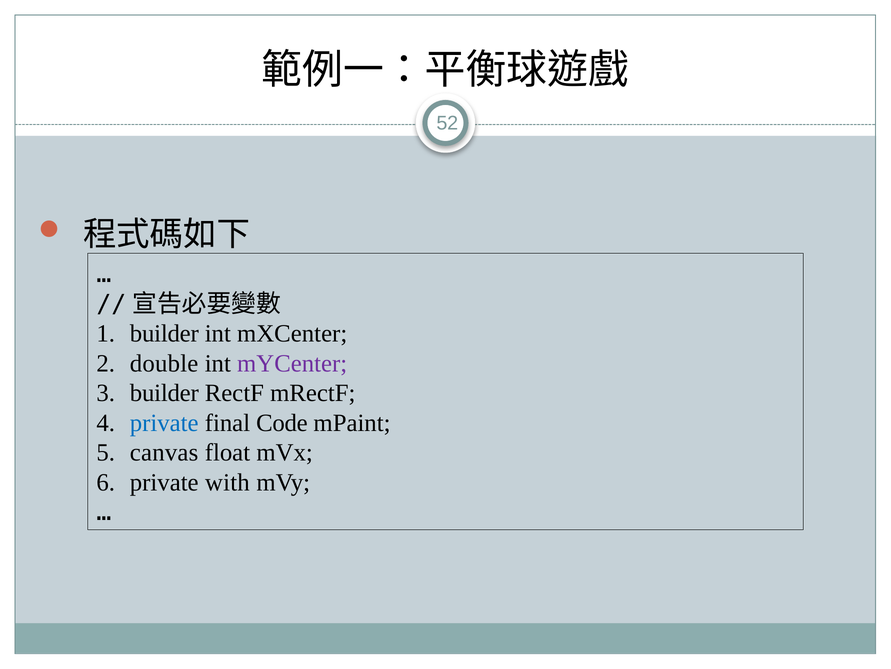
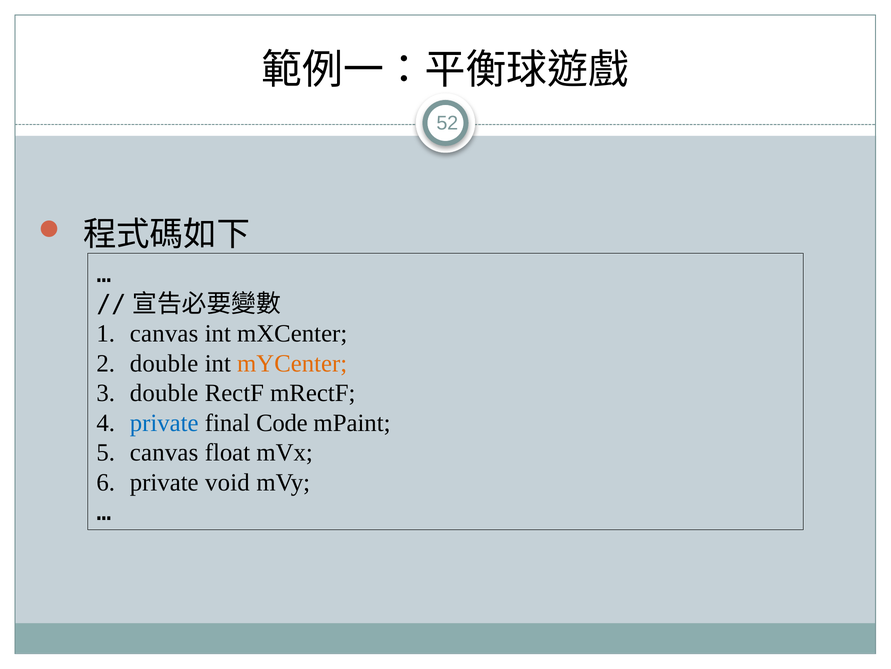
builder at (164, 333): builder -> canvas
mYCenter colour: purple -> orange
builder at (164, 393): builder -> double
with: with -> void
